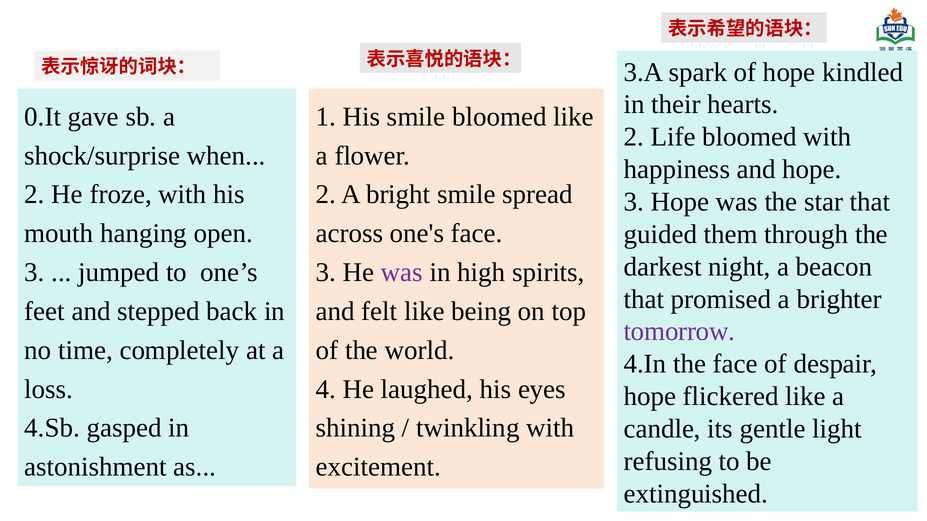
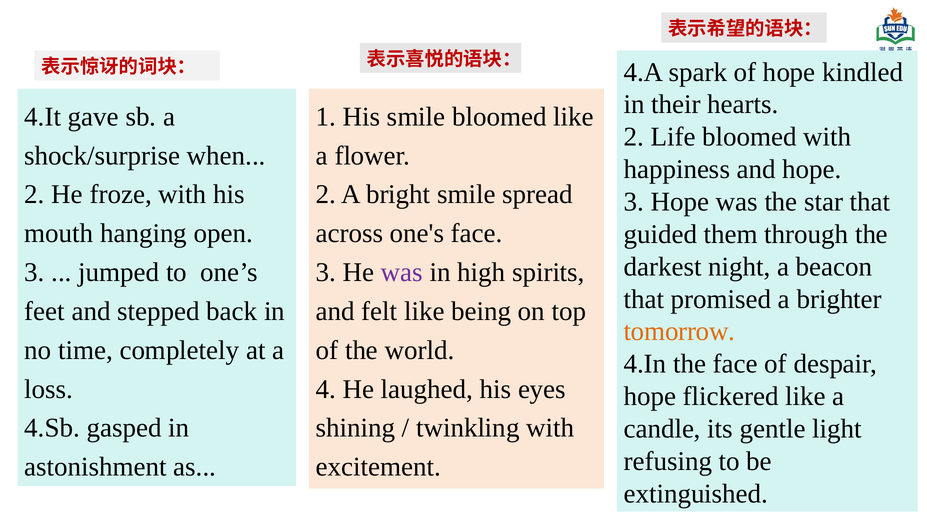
3.A: 3.A -> 4.A
0.It: 0.It -> 4.It
tomorrow colour: purple -> orange
